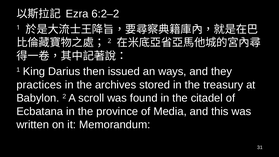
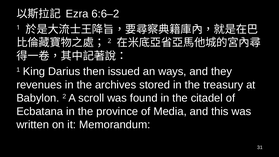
6:2–2: 6:2–2 -> 6:6–2
practices: practices -> revenues
